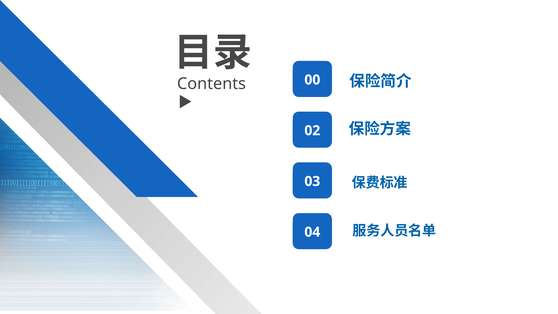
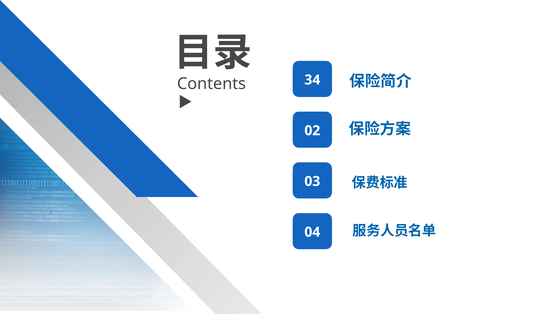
00: 00 -> 34
